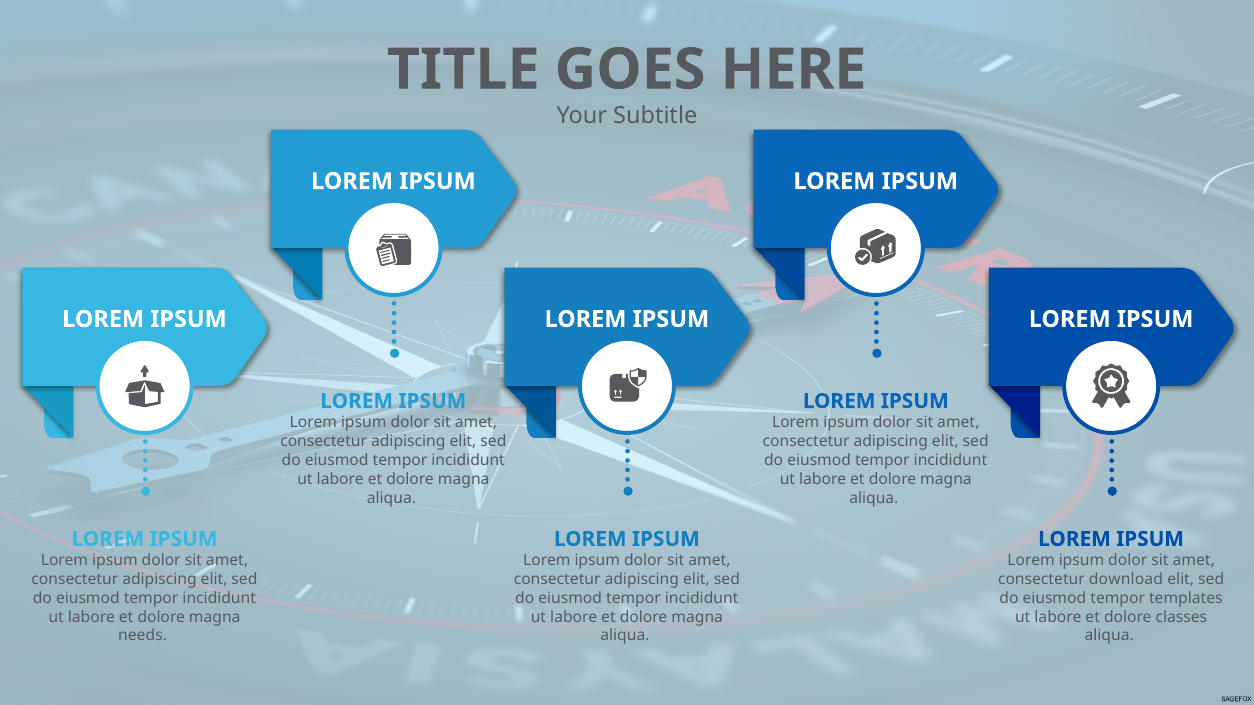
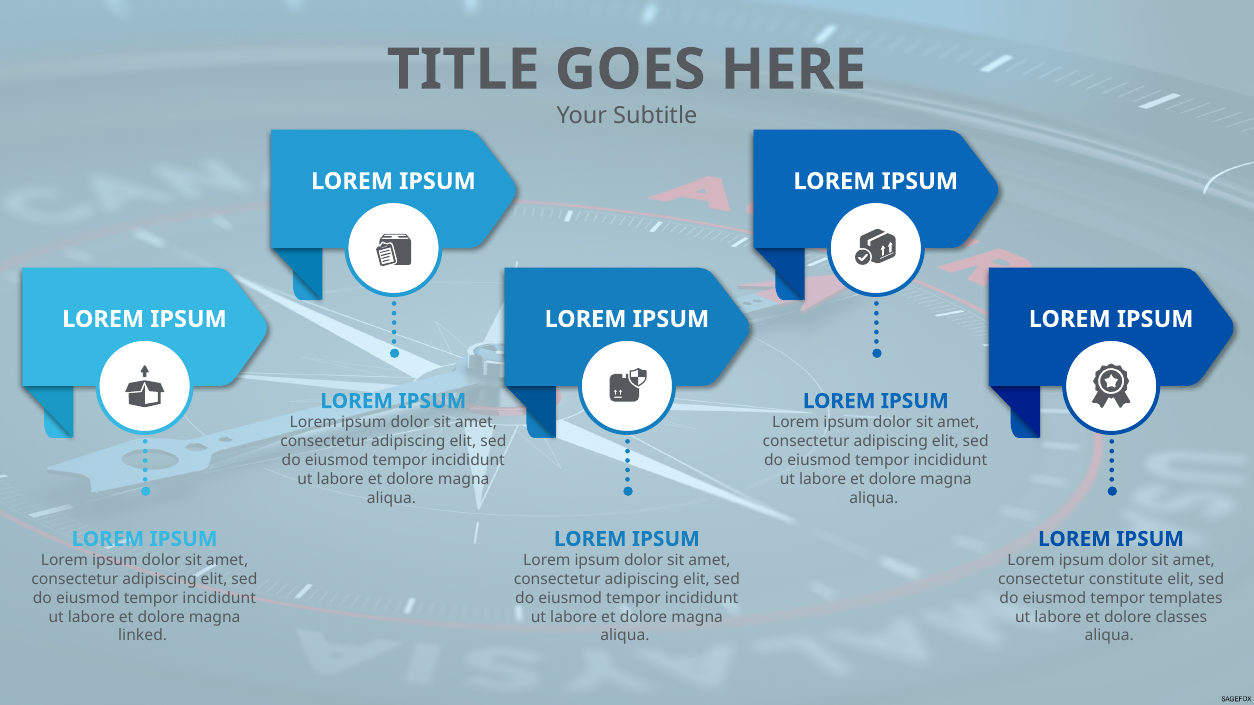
download: download -> constitute
needs: needs -> linked
